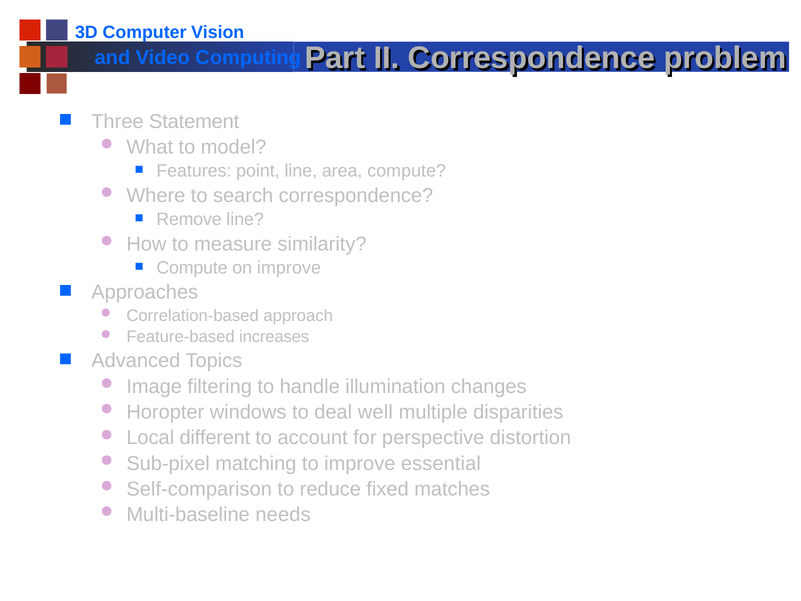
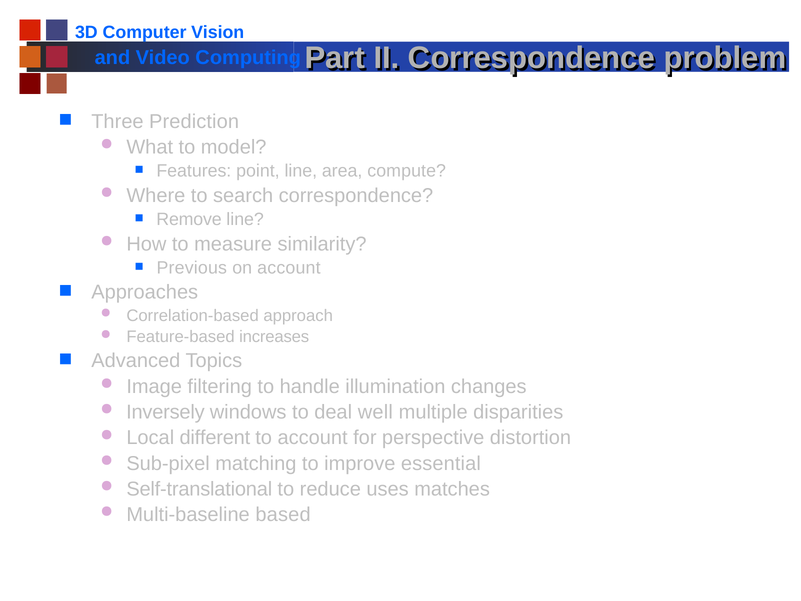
Statement: Statement -> Prediction
Compute at (192, 268): Compute -> Previous
on improve: improve -> account
Horopter: Horopter -> Inversely
Self-comparison: Self-comparison -> Self-translational
fixed: fixed -> uses
needs: needs -> based
